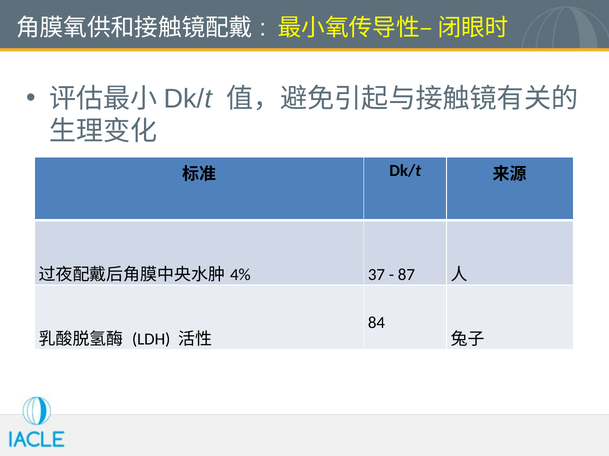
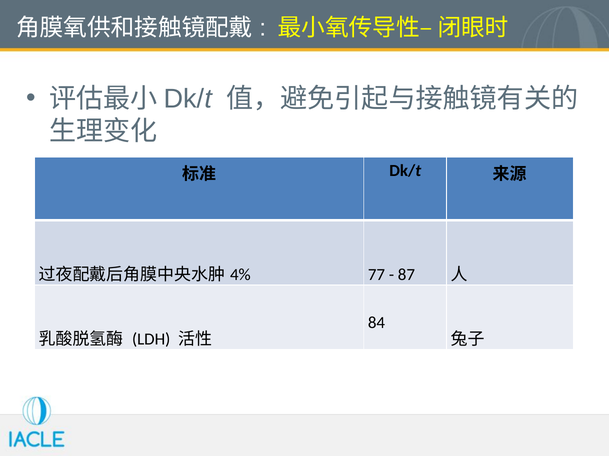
37: 37 -> 77
